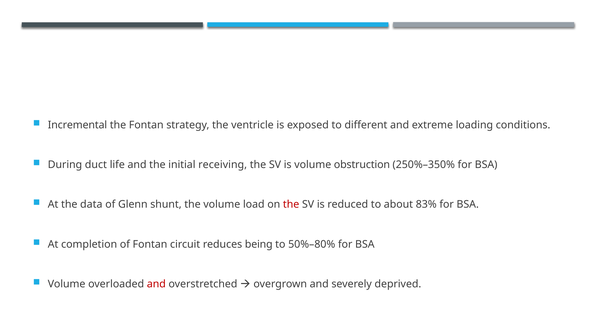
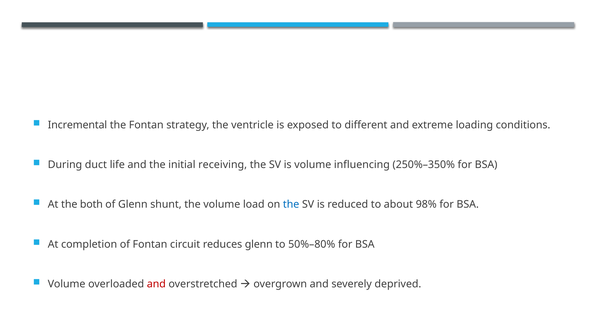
obstruction: obstruction -> influencing
data: data -> both
the at (291, 205) colour: red -> blue
83%: 83% -> 98%
reduces being: being -> glenn
